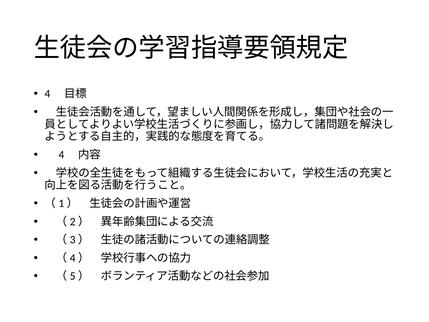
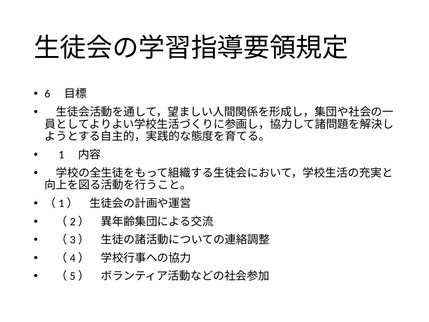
4 at (47, 94): 4 -> 6
4 at (61, 155): 4 -> 1
